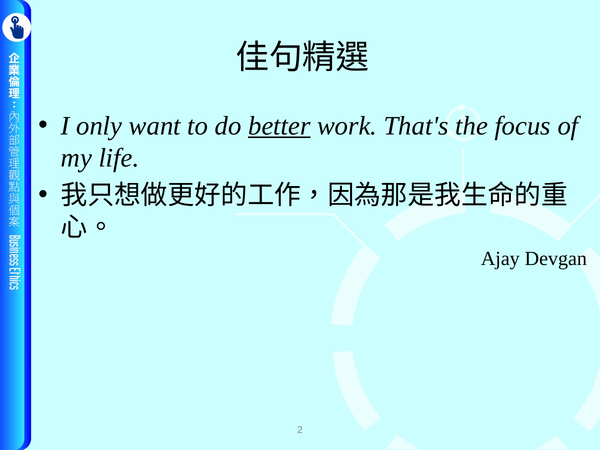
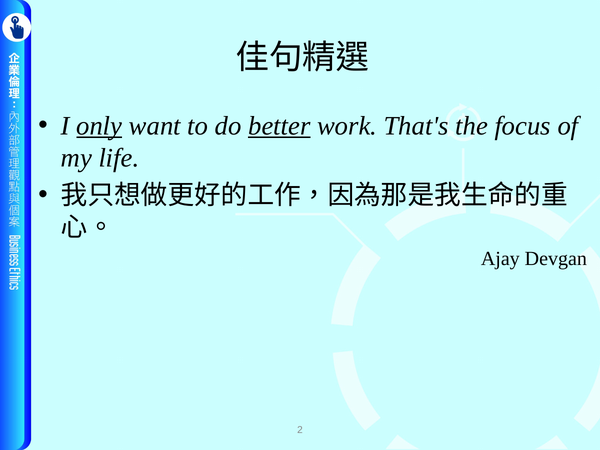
only underline: none -> present
